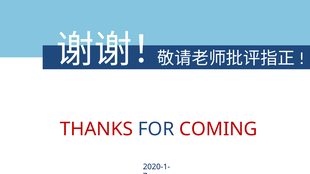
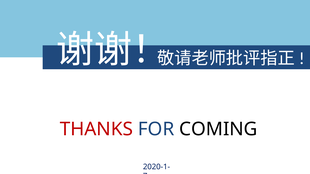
COMING colour: red -> black
